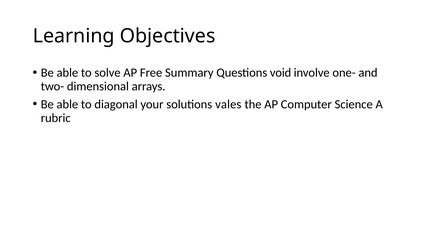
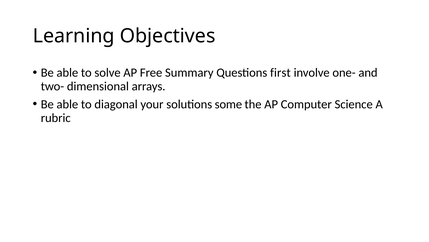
void: void -> first
vales: vales -> some
